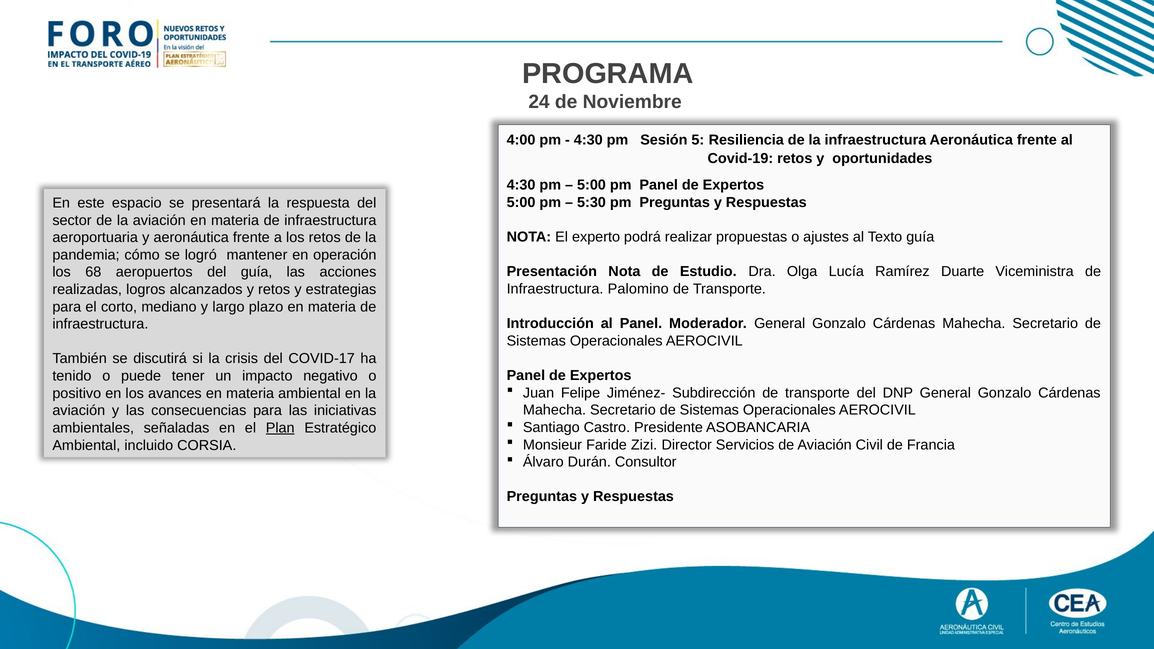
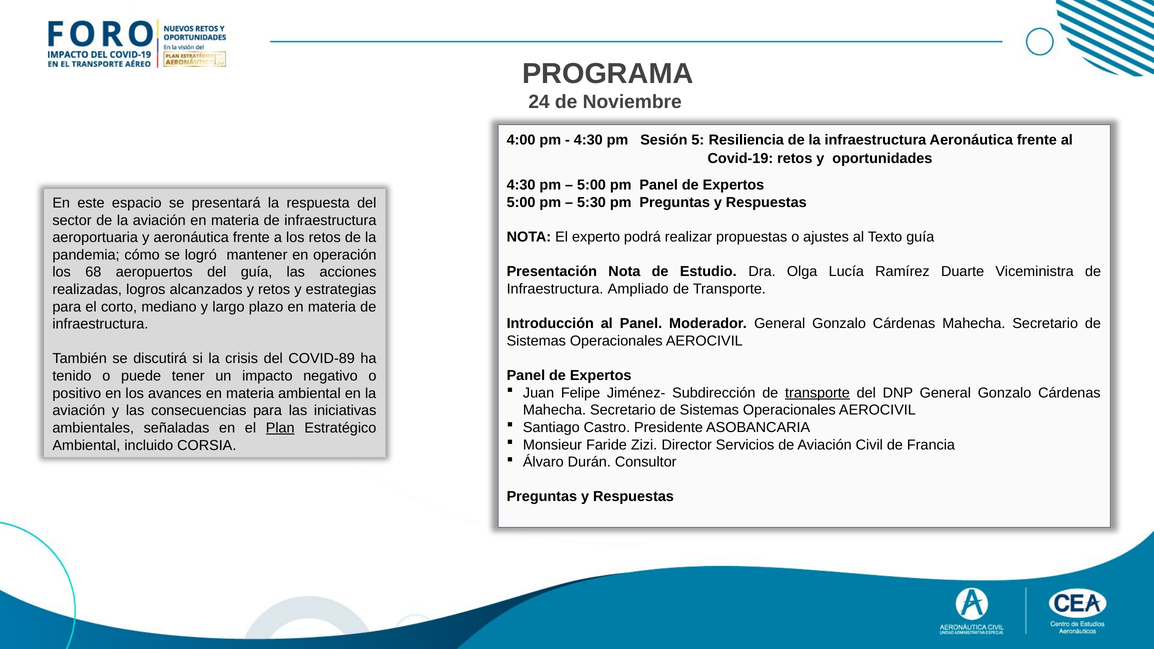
Palomino: Palomino -> Ampliado
COVID-17: COVID-17 -> COVID-89
transporte at (817, 393) underline: none -> present
